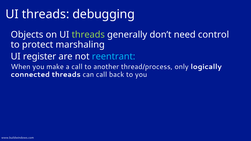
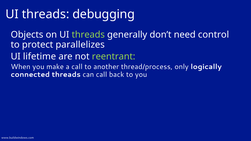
marshaling: marshaling -> parallelizes
register: register -> lifetime
reentrant colour: light blue -> light green
